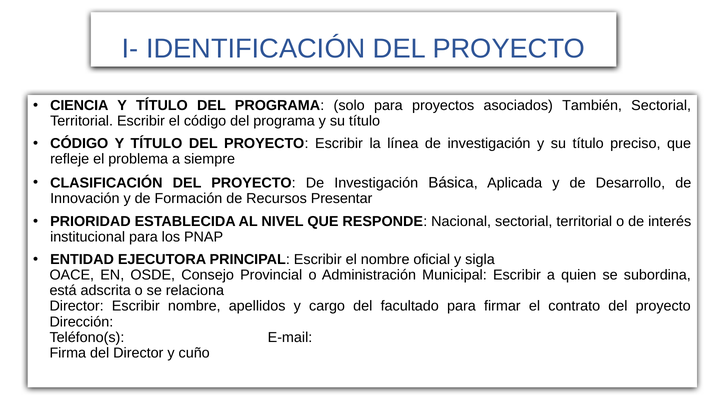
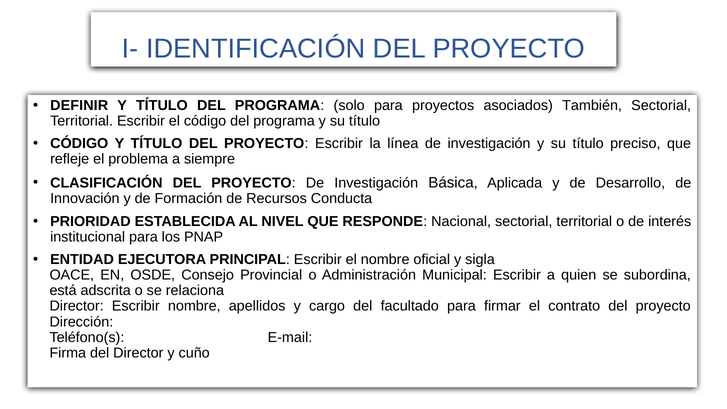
CIENCIA: CIENCIA -> DEFINIR
Presentar: Presentar -> Conducta
